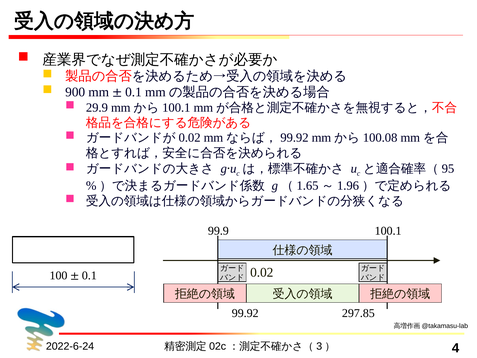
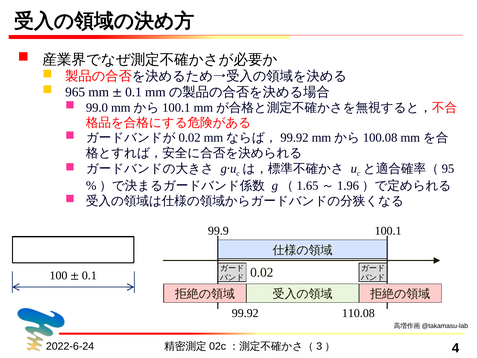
900: 900 -> 965
29.9: 29.9 -> 99.0
297.85: 297.85 -> 110.08
